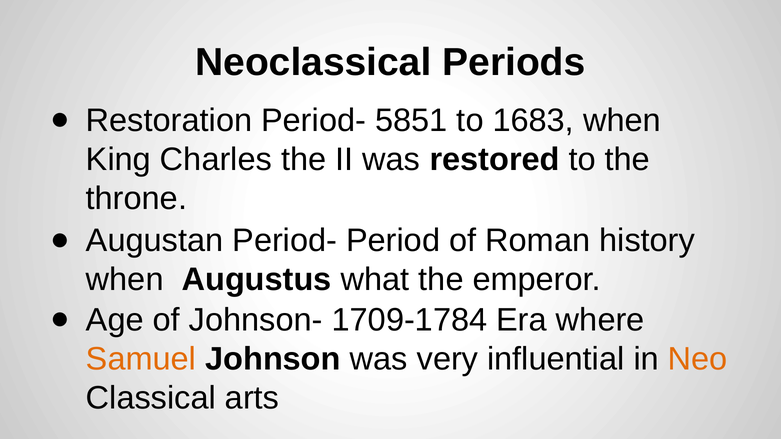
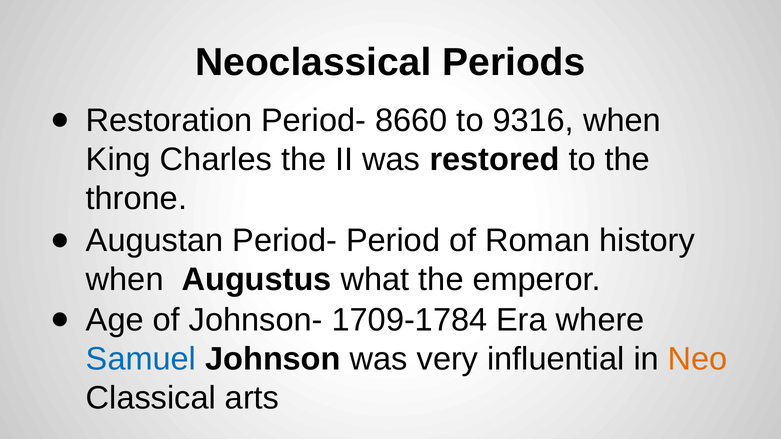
5851: 5851 -> 8660
1683: 1683 -> 9316
Samuel colour: orange -> blue
